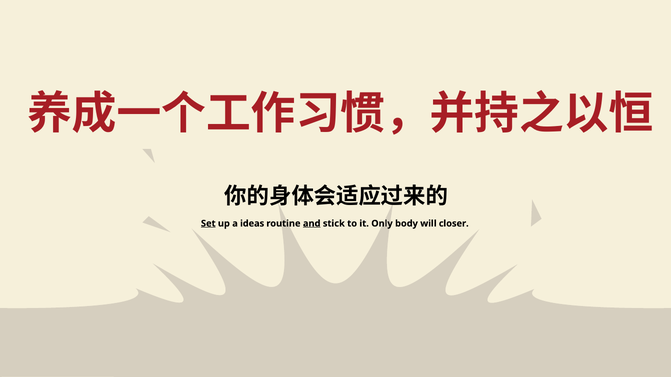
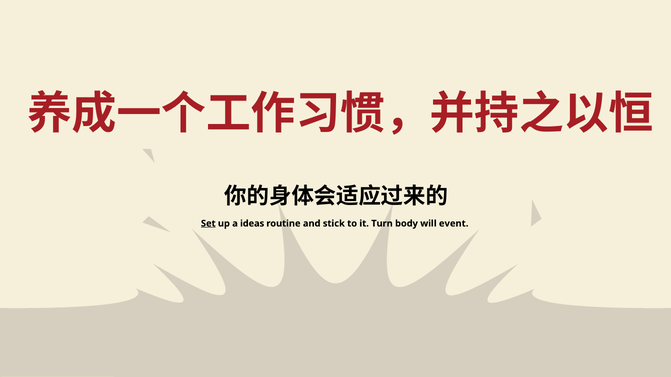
and underline: present -> none
Only: Only -> Turn
closer: closer -> event
